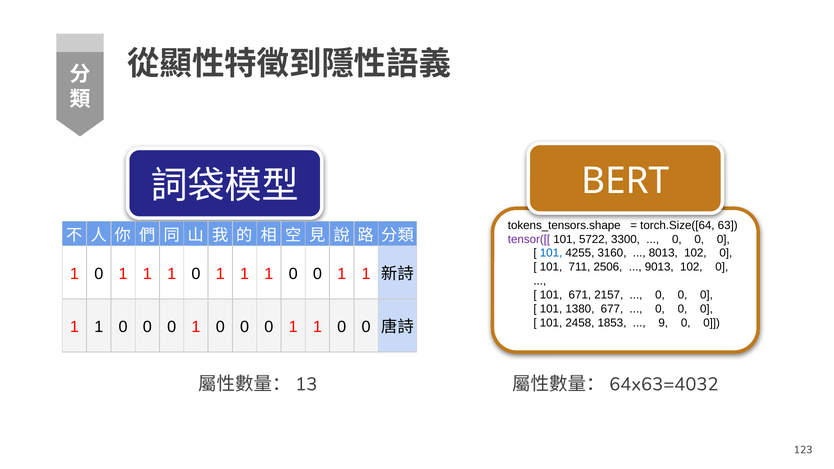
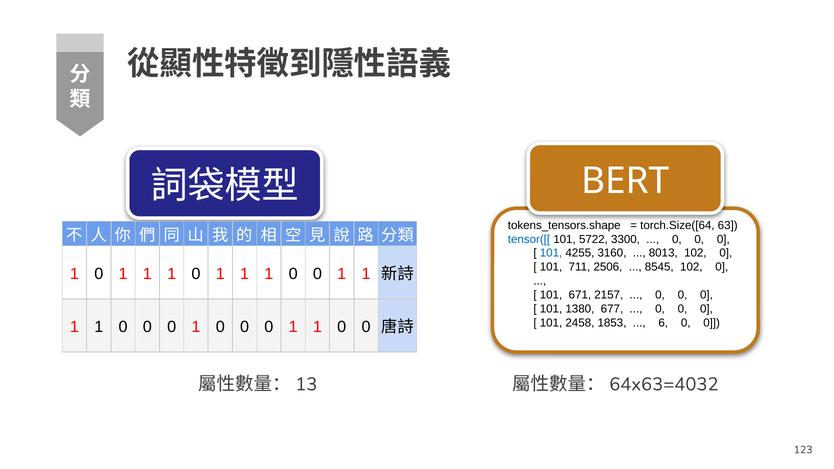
tensor([[ colour: purple -> blue
9013: 9013 -> 8545
9: 9 -> 6
